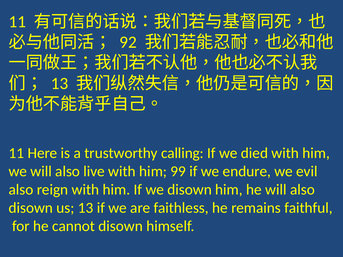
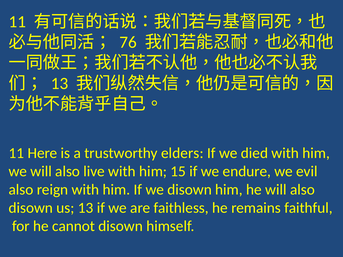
92: 92 -> 76
calling: calling -> elders
99: 99 -> 15
